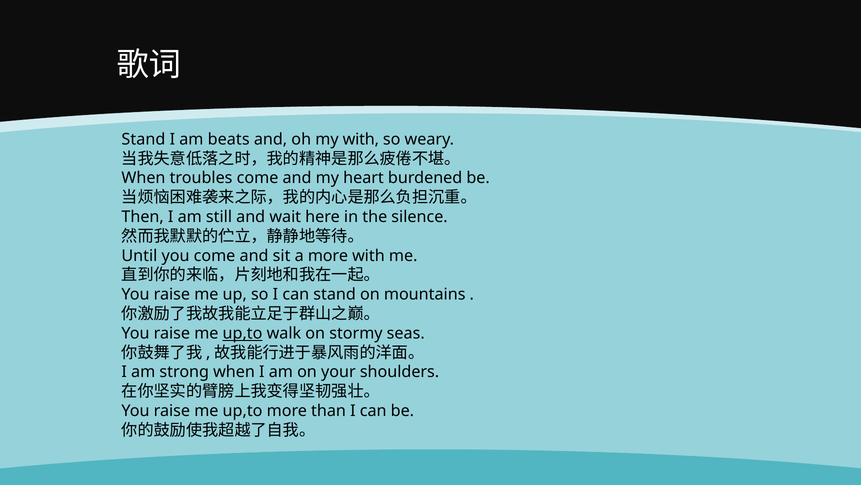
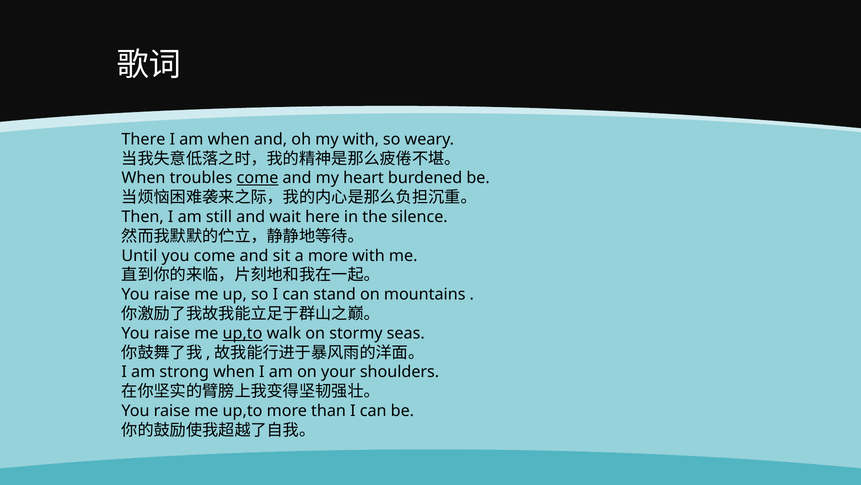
Stand at (143, 139): Stand -> There
am beats: beats -> when
come at (258, 178) underline: none -> present
